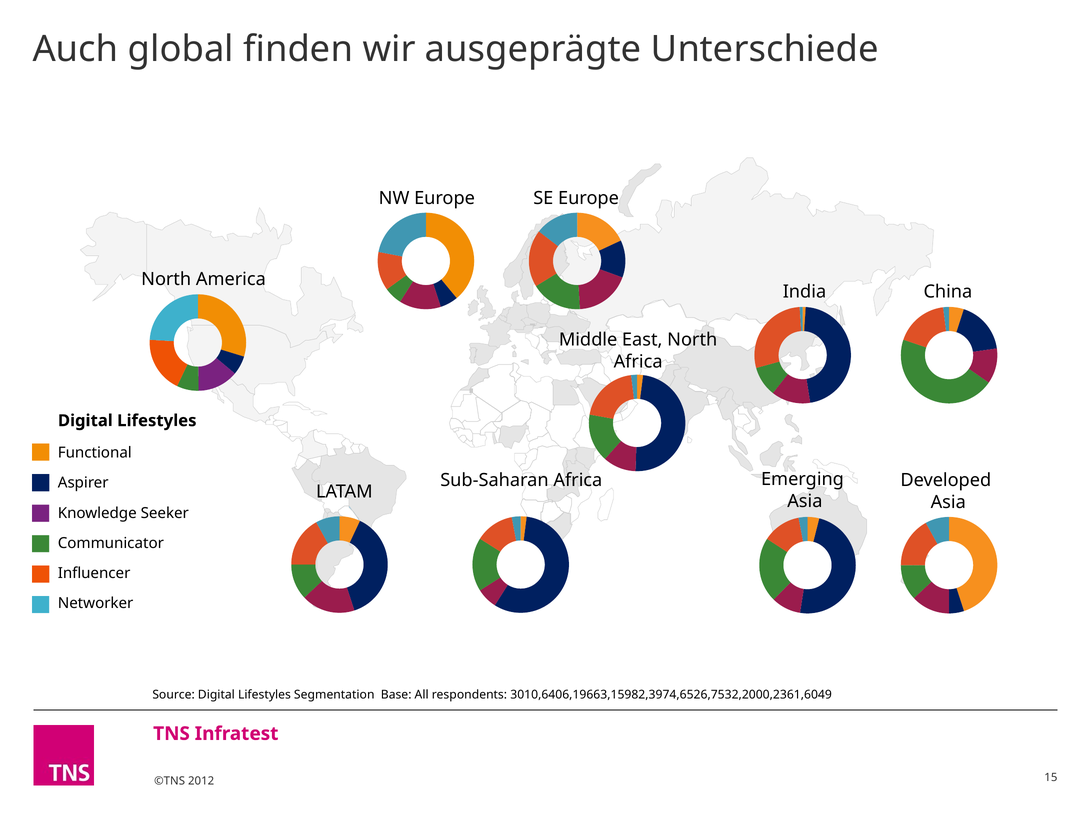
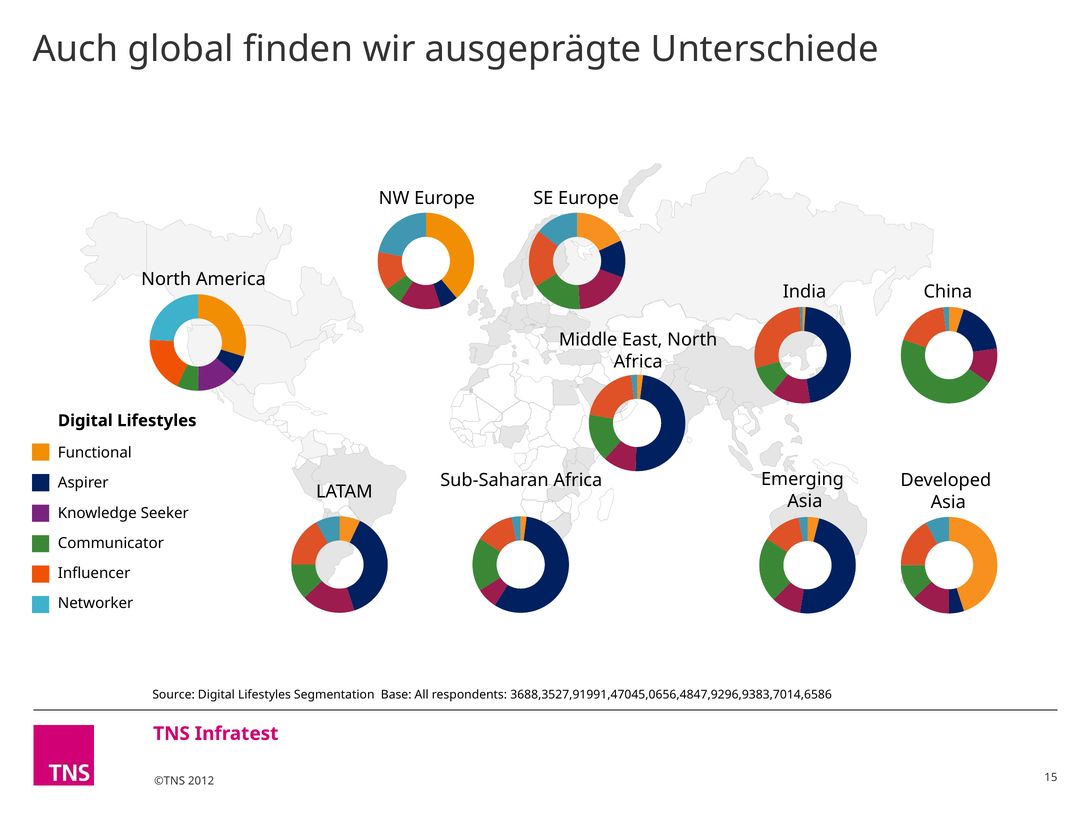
3010,6406,19663,15982,3974,6526,7532,2000,2361,6049: 3010,6406,19663,15982,3974,6526,7532,2000,2361,6049 -> 3688,3527,91991,47045,0656,4847,9296,9383,7014,6586
